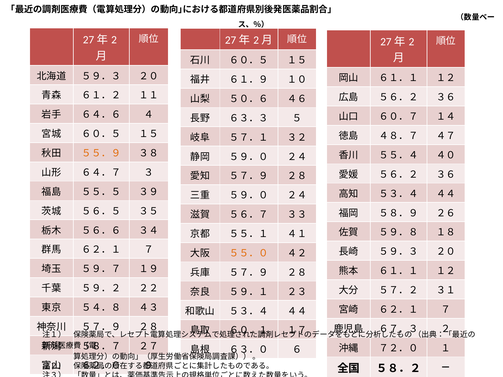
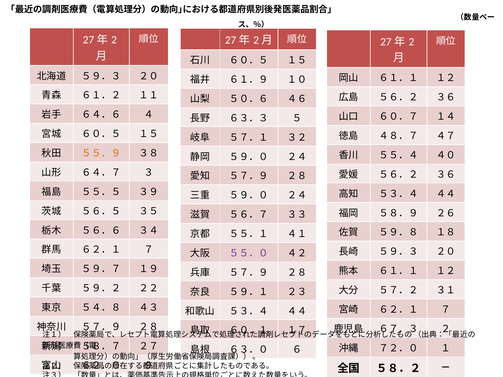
５５．０ colour: orange -> purple
